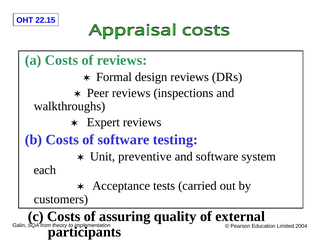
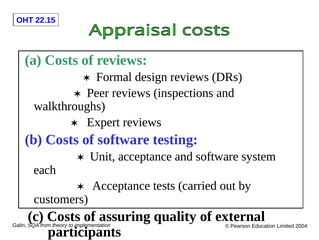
Unit preventive: preventive -> acceptance
